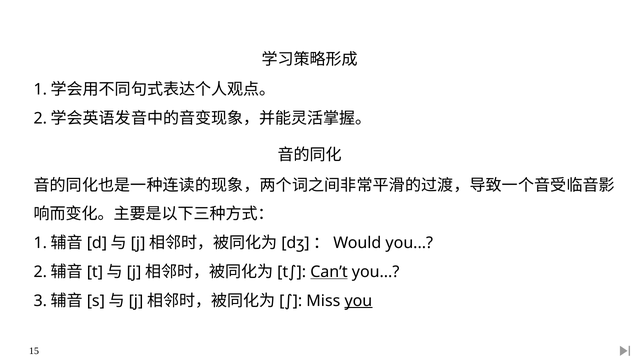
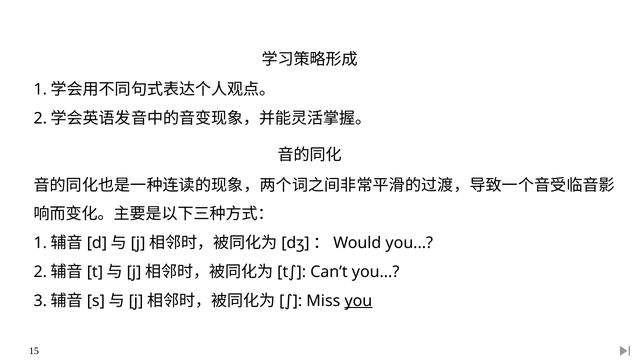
Can’t underline: present -> none
